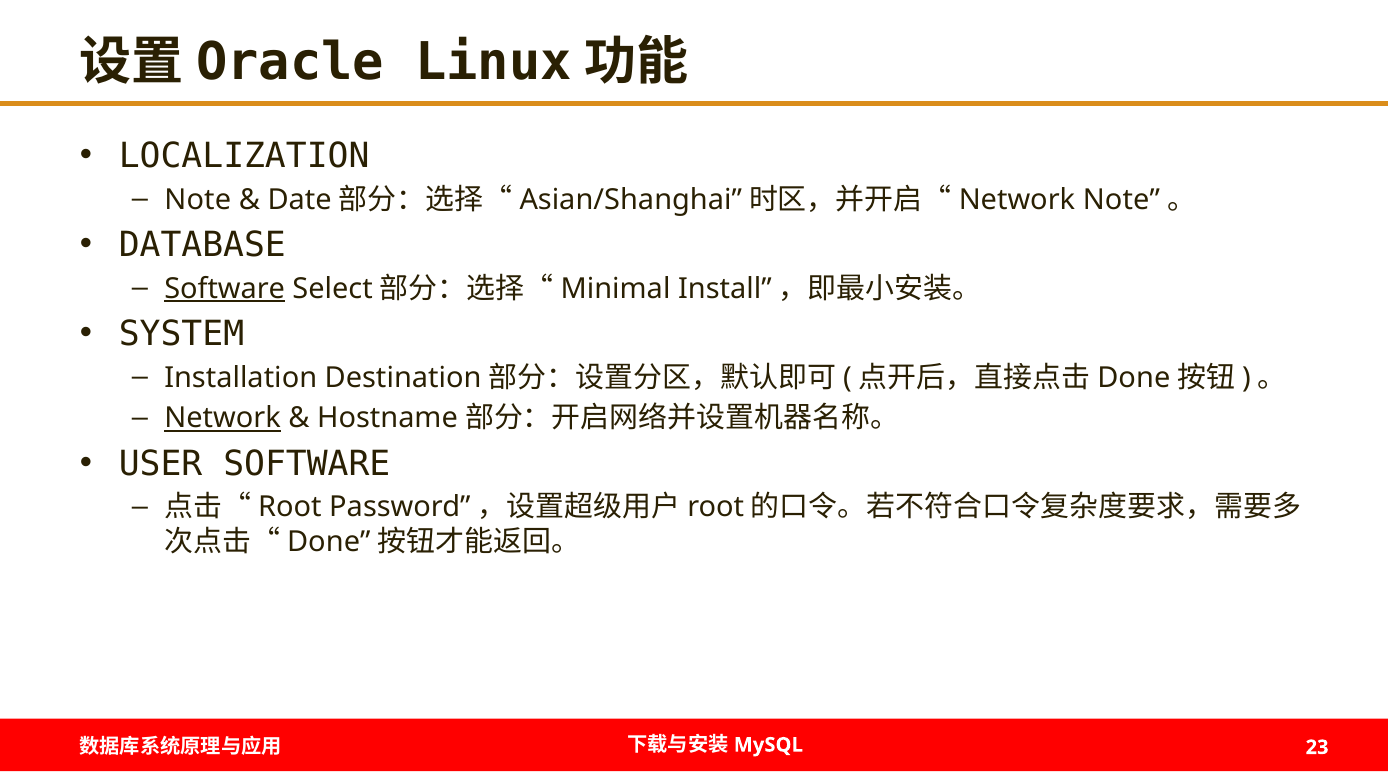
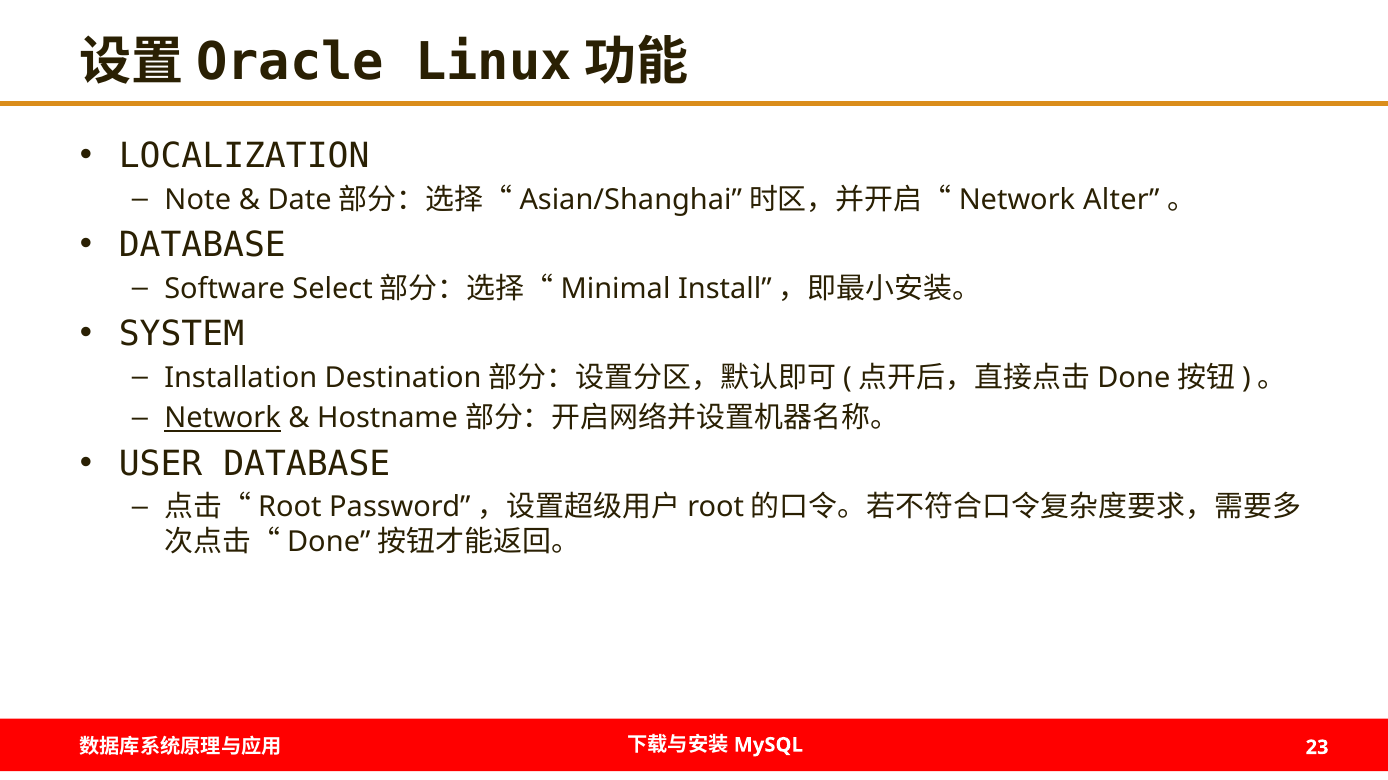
Network Note: Note -> Alter
Software at (225, 289) underline: present -> none
USER SOFTWARE: SOFTWARE -> DATABASE
